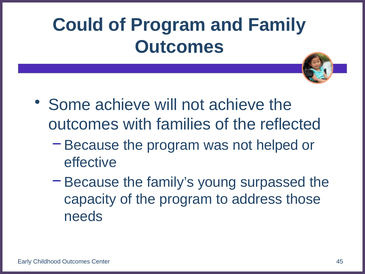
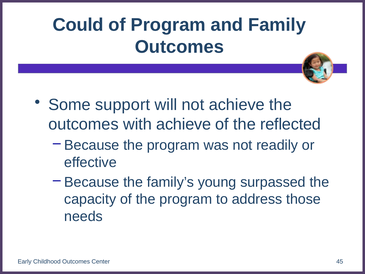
Some achieve: achieve -> support
with families: families -> achieve
helped: helped -> readily
